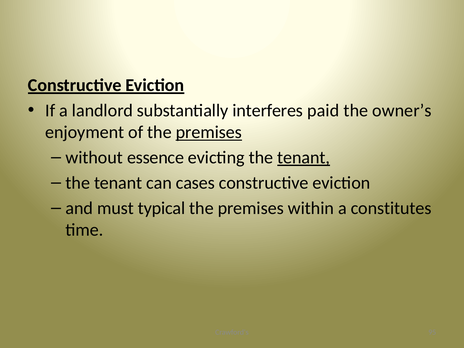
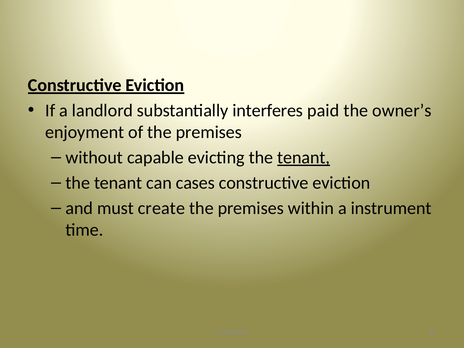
premises at (209, 132) underline: present -> none
essence: essence -> capable
typical: typical -> create
constitutes: constitutes -> instrument
